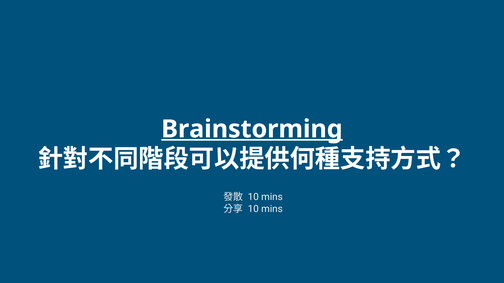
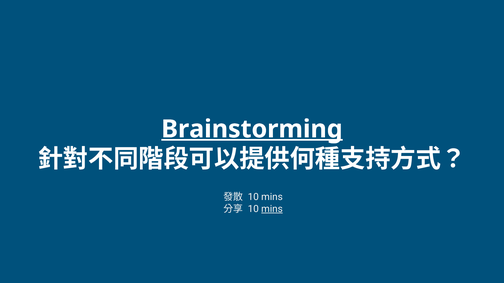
mins at (272, 209) underline: none -> present
